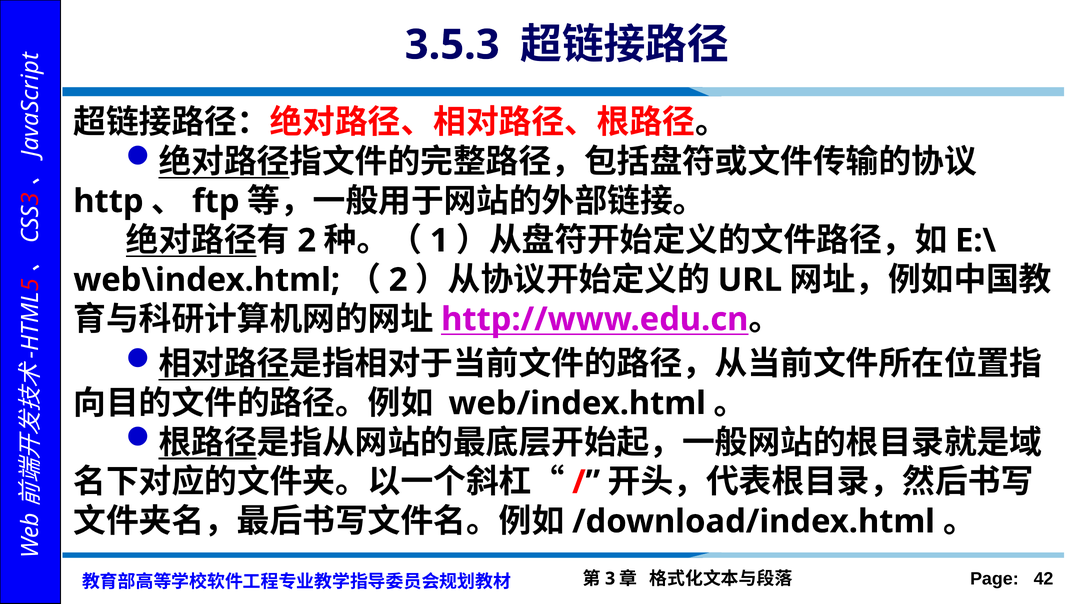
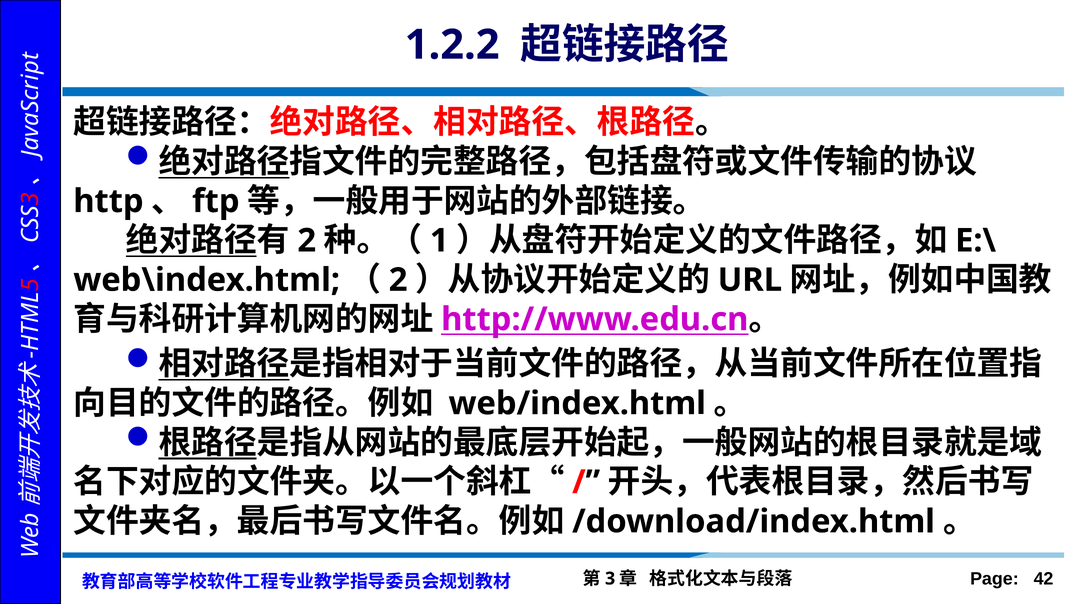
3.5.3: 3.5.3 -> 1.2.2
